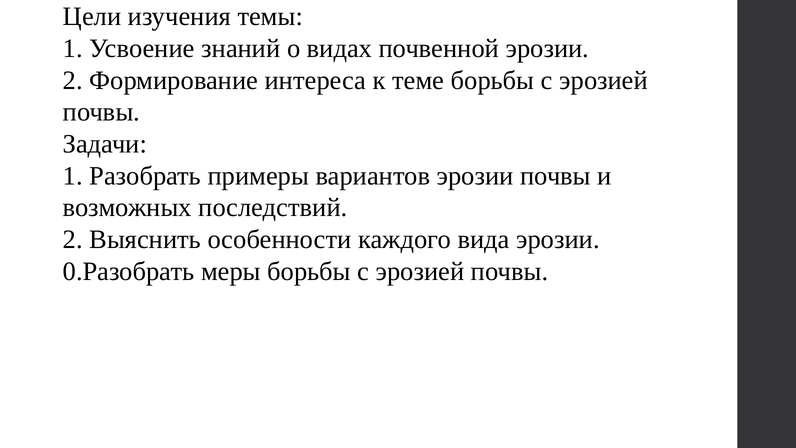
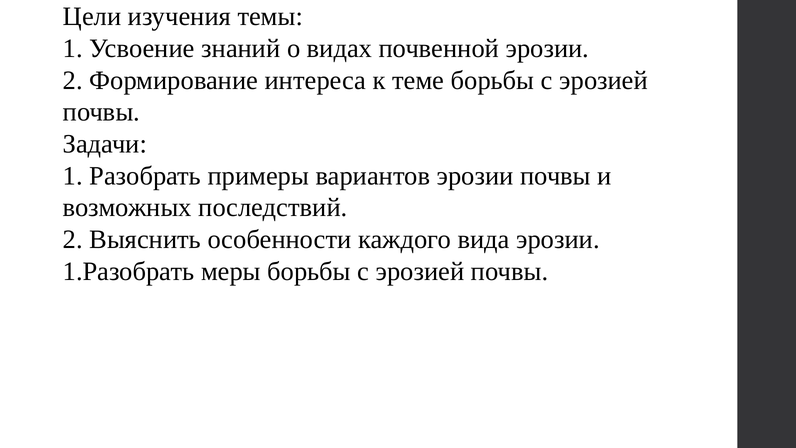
0.Разобрать: 0.Разобрать -> 1.Разобрать
